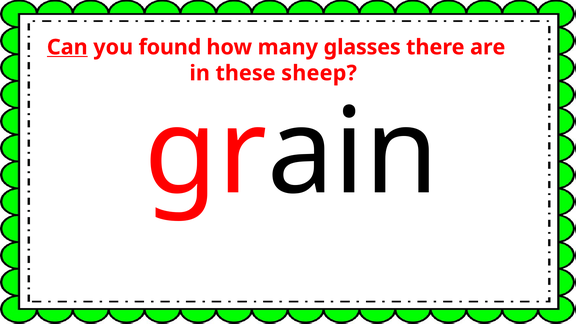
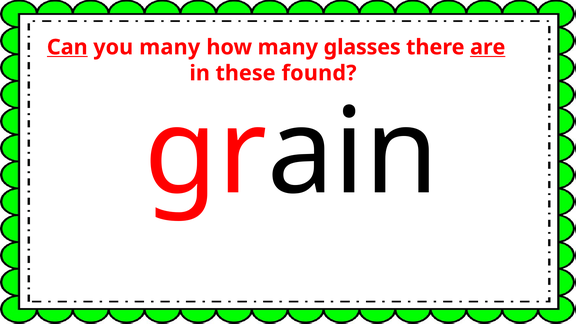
you found: found -> many
are underline: none -> present
sheep: sheep -> found
